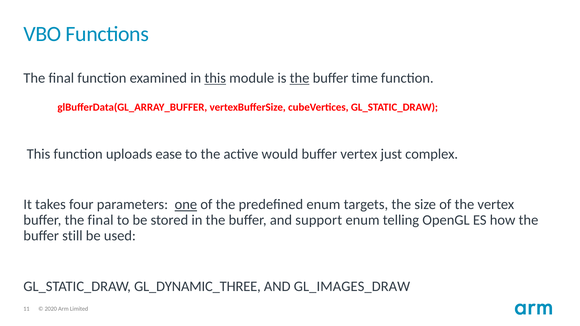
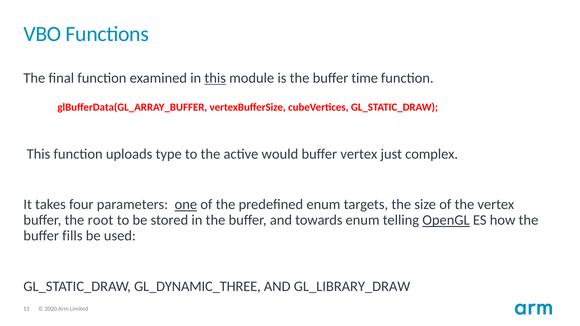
the at (300, 78) underline: present -> none
ease: ease -> type
buffer the final: final -> root
support: support -> towards
OpenGL underline: none -> present
still: still -> fills
GL_IMAGES_DRAW: GL_IMAGES_DRAW -> GL_LIBRARY_DRAW
